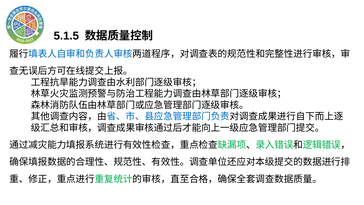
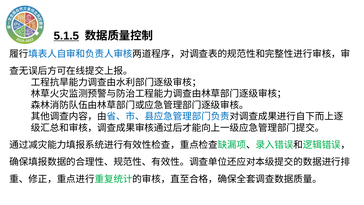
5.1.5 underline: none -> present
